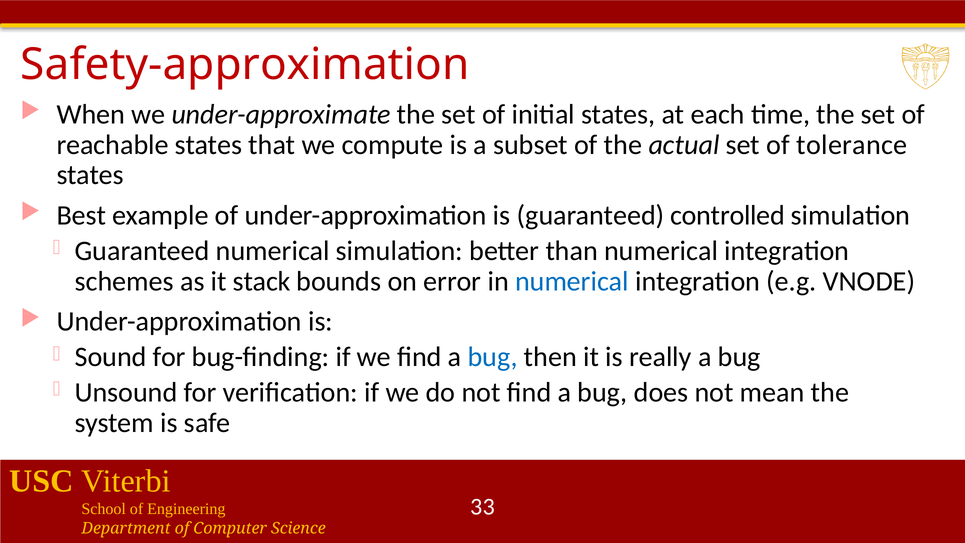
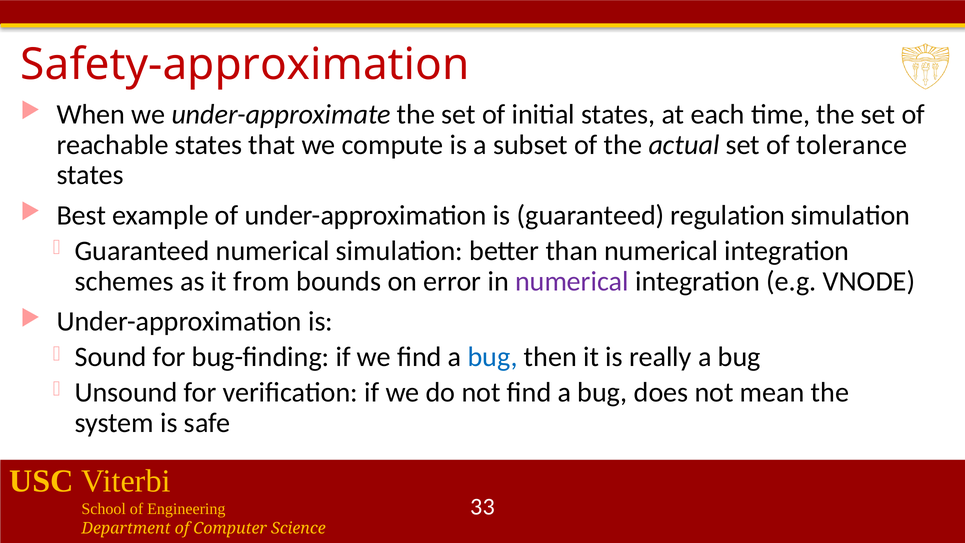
controlled: controlled -> regulation
stack: stack -> from
numerical at (572, 281) colour: blue -> purple
